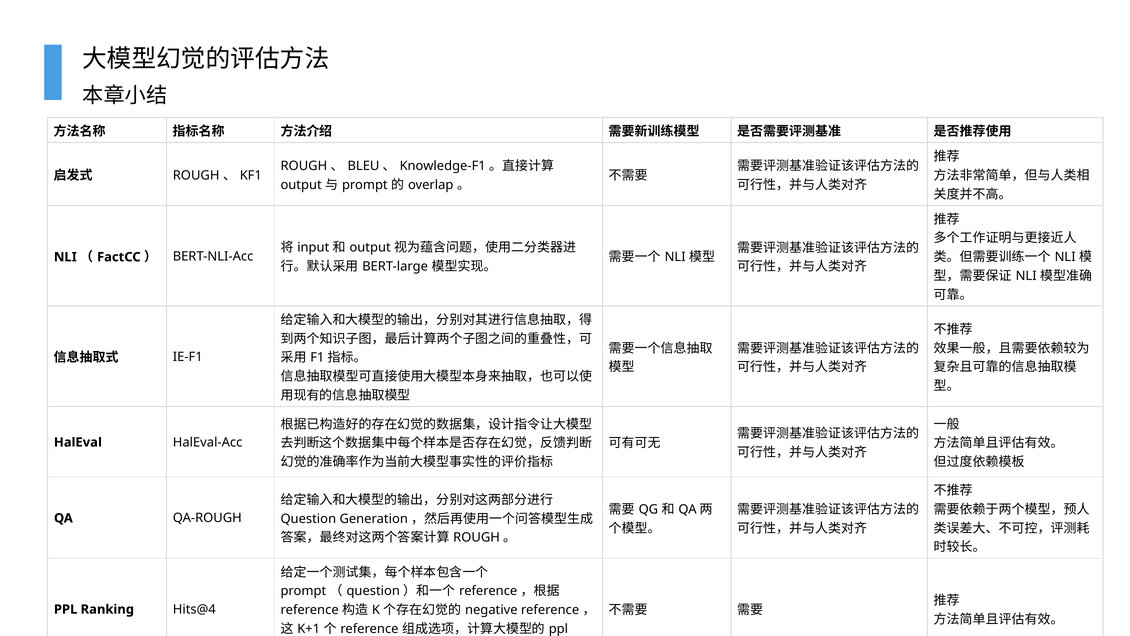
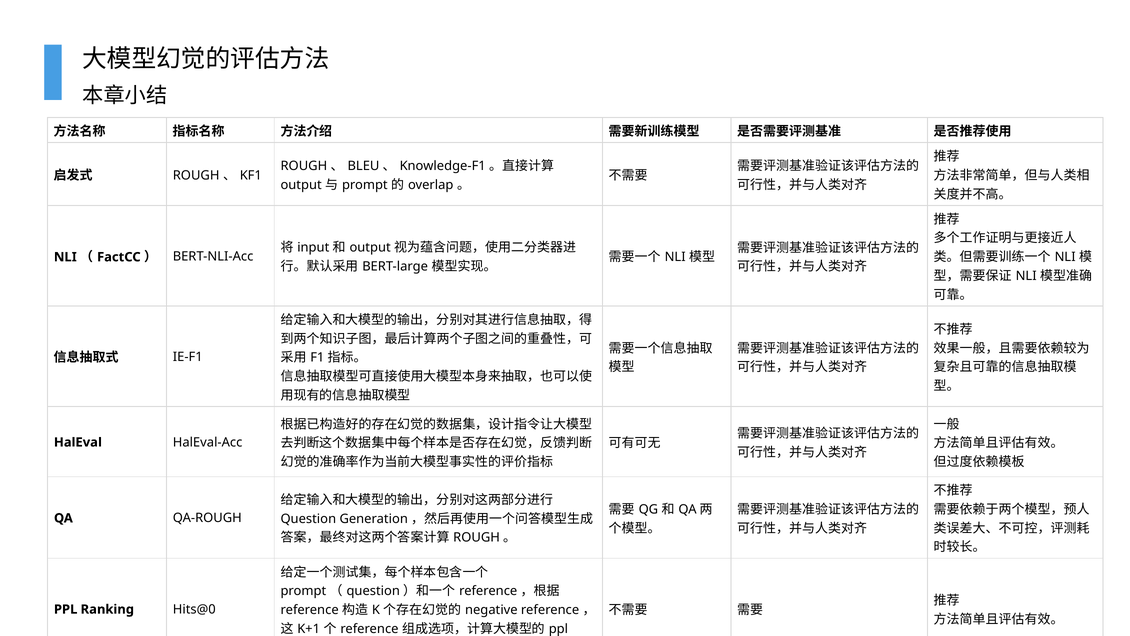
Hits@4: Hits@4 -> Hits@0
